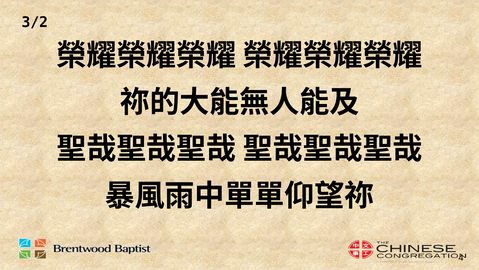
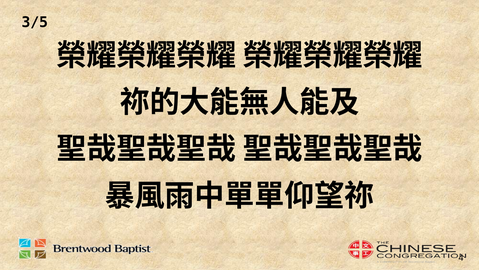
3/2: 3/2 -> 3/5
